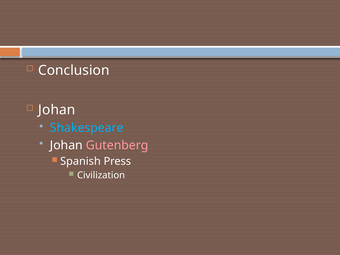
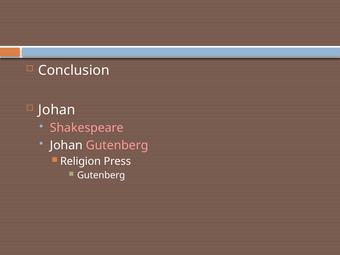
Shakespeare colour: light blue -> pink
Spanish: Spanish -> Religion
Civilization at (101, 175): Civilization -> Gutenberg
